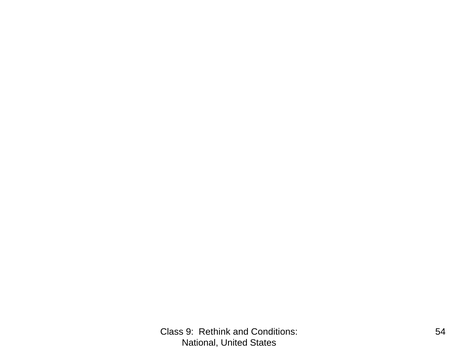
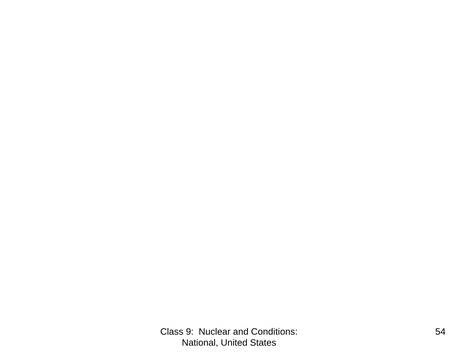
Rethink: Rethink -> Nuclear
